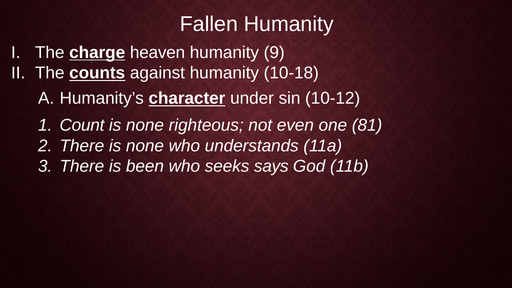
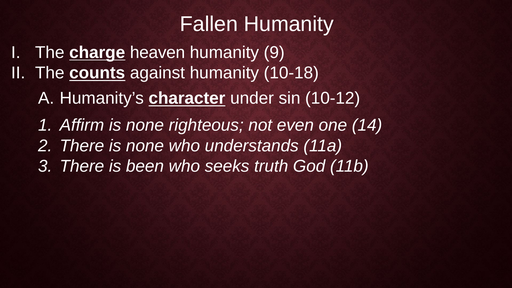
Count: Count -> Affirm
81: 81 -> 14
says: says -> truth
